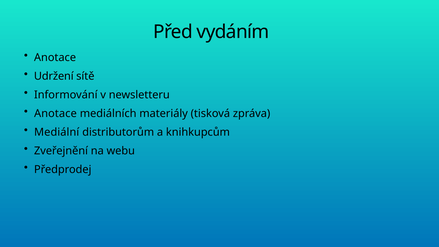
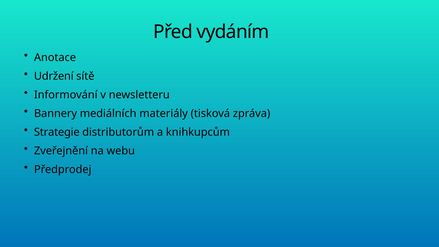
Anotace at (55, 113): Anotace -> Bannery
Mediální: Mediální -> Strategie
